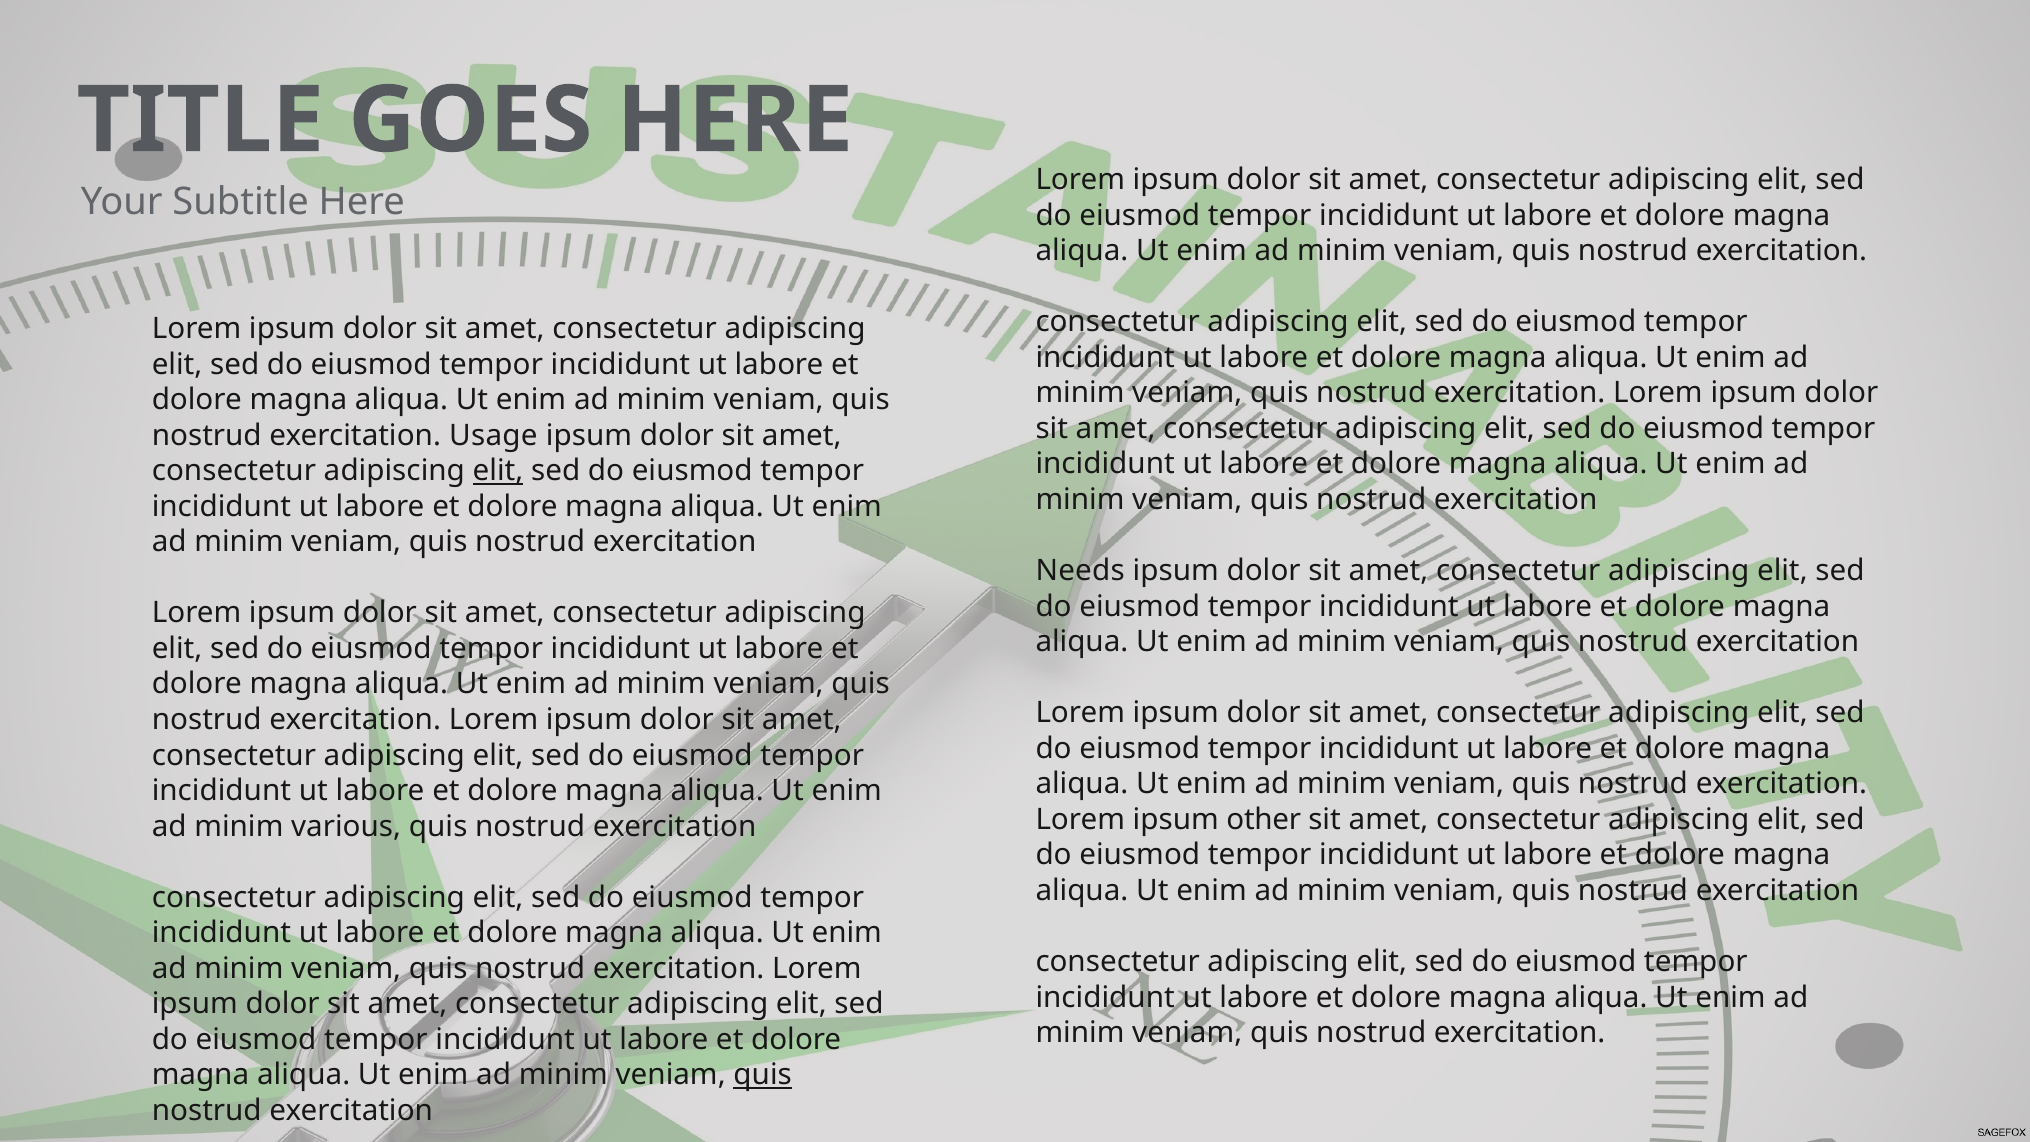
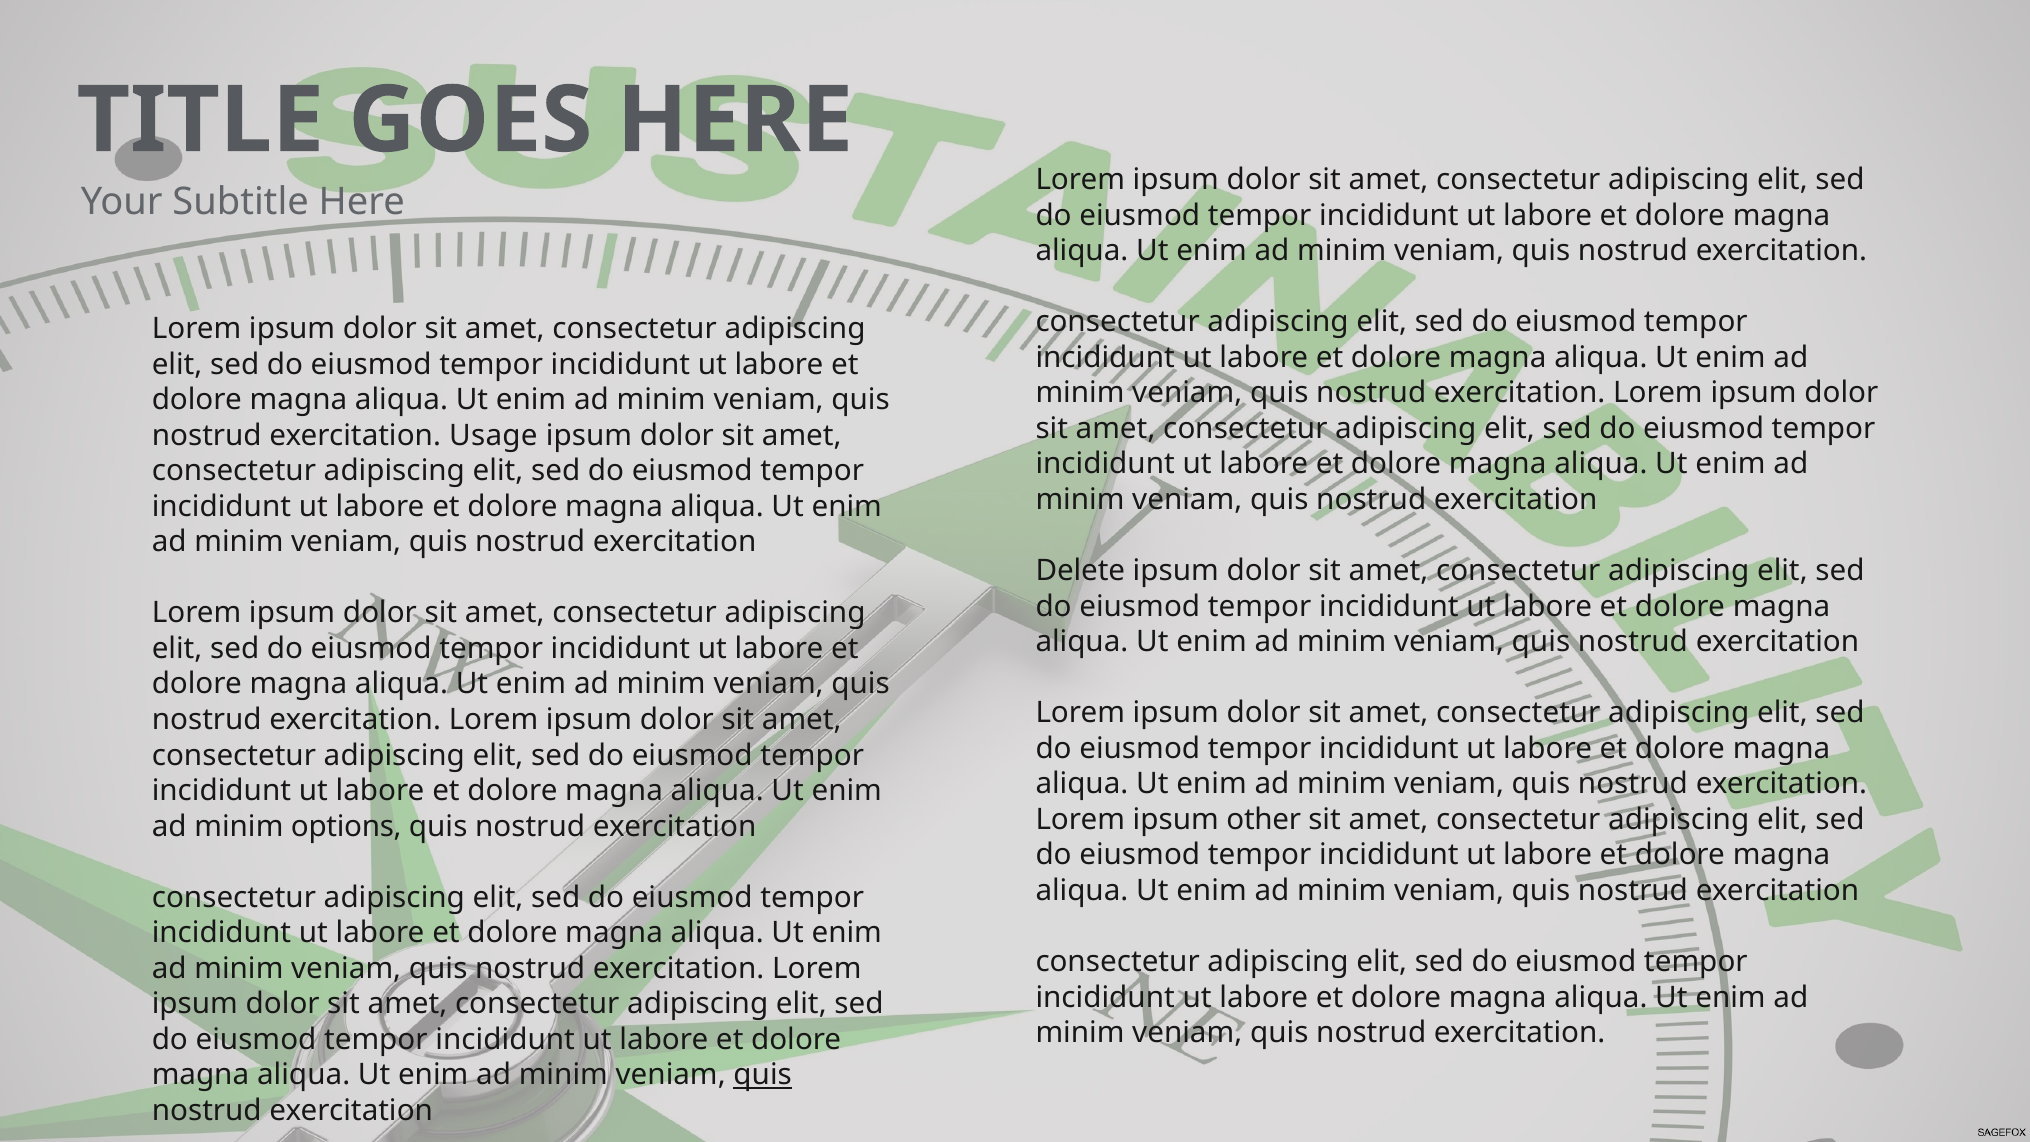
elit at (498, 471) underline: present -> none
Needs: Needs -> Delete
various: various -> options
